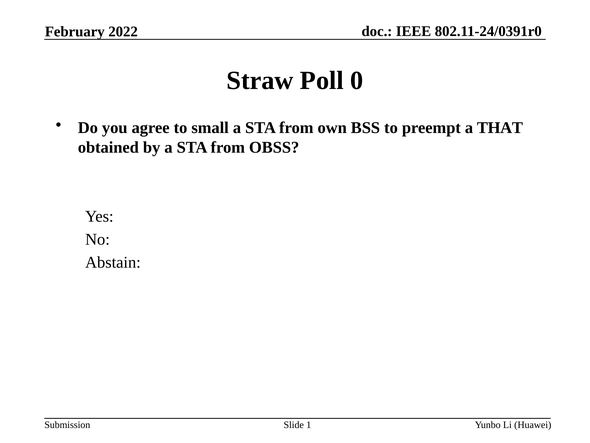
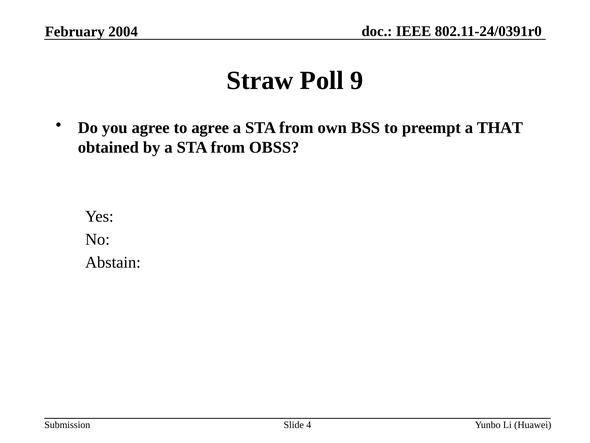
2022: 2022 -> 2004
0: 0 -> 9
to small: small -> agree
1: 1 -> 4
